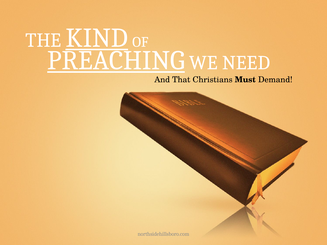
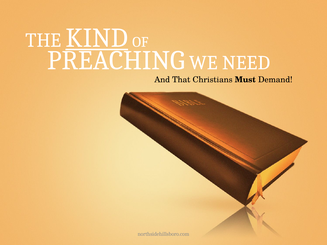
PREACHING underline: present -> none
